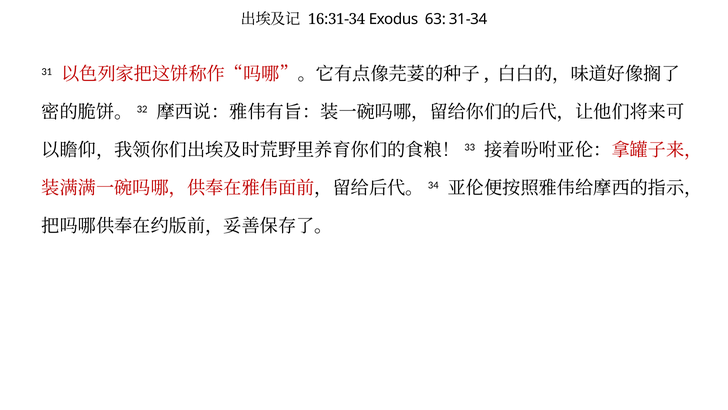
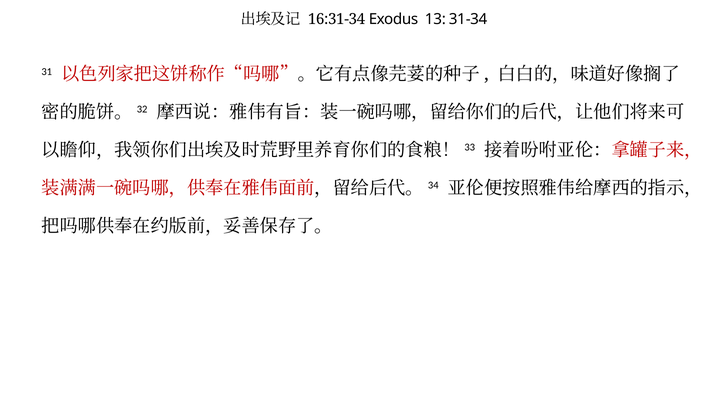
63: 63 -> 13
